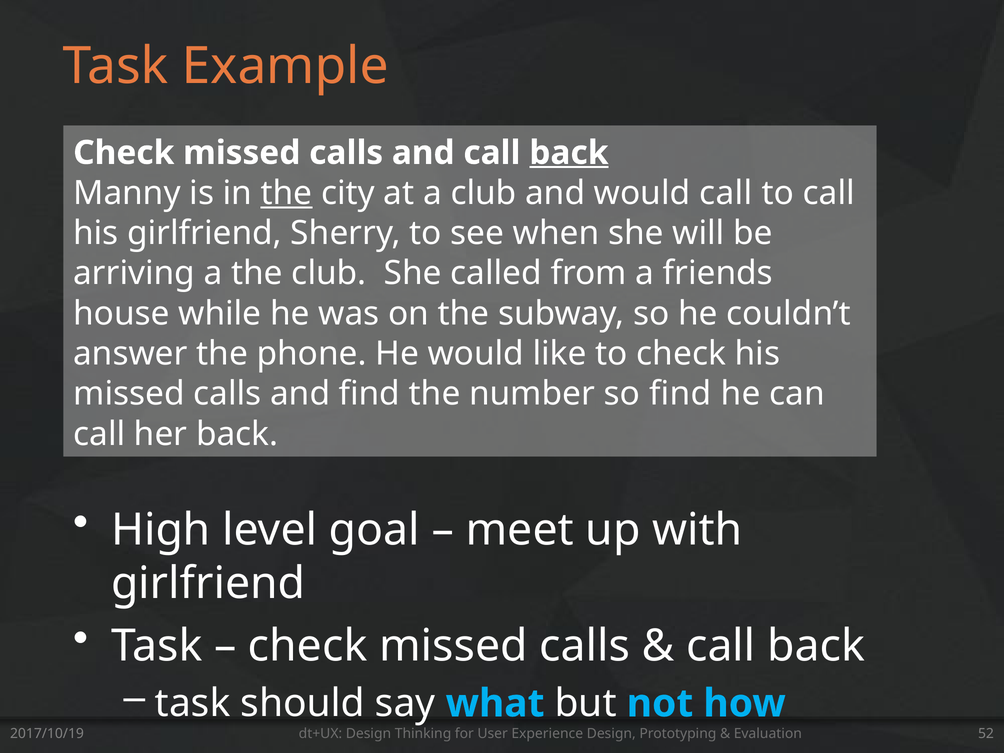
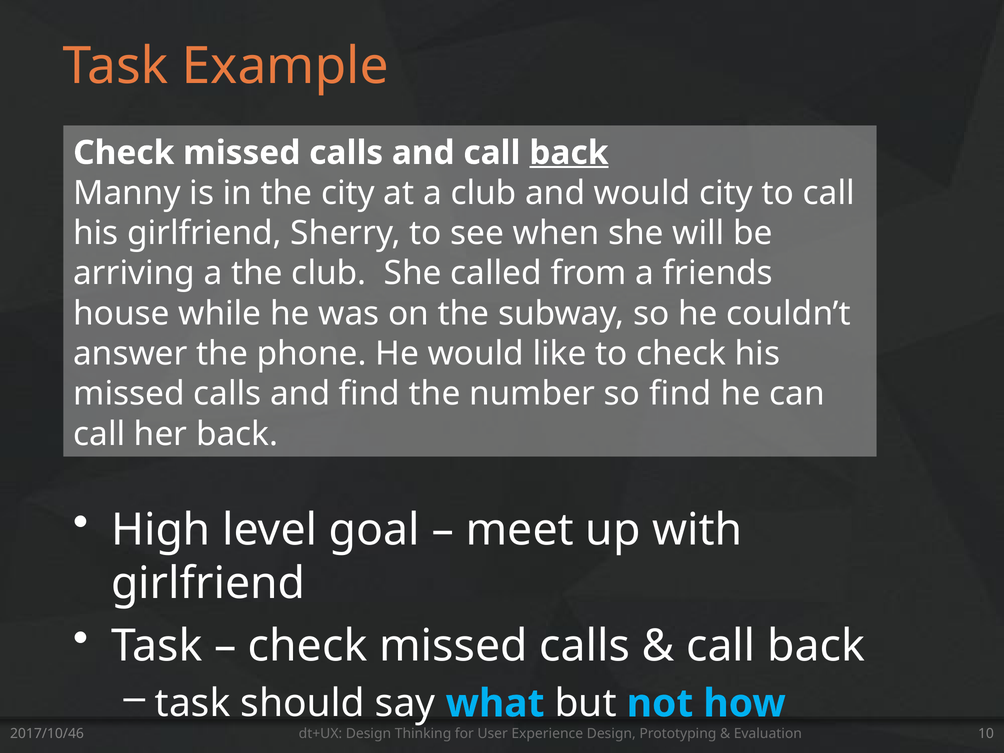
the at (287, 193) underline: present -> none
would call: call -> city
2017/10/19: 2017/10/19 -> 2017/10/46
52: 52 -> 10
